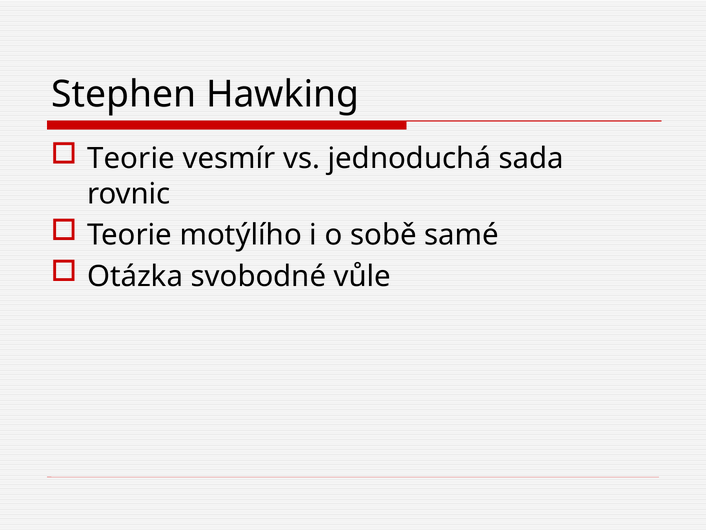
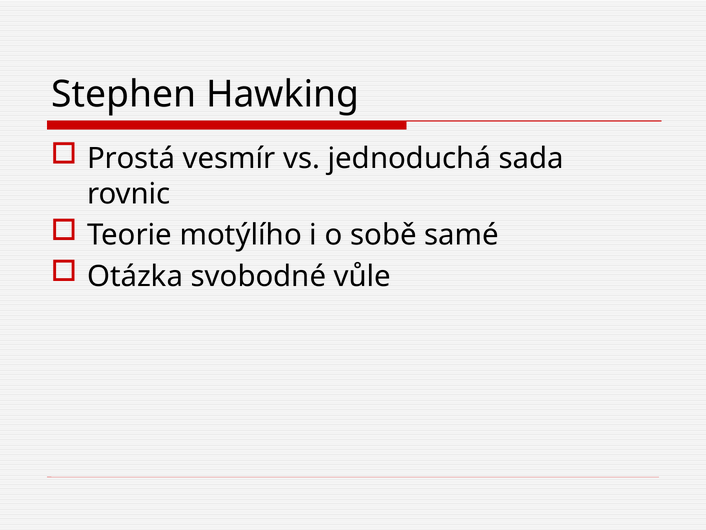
Teorie at (131, 159): Teorie -> Prostá
